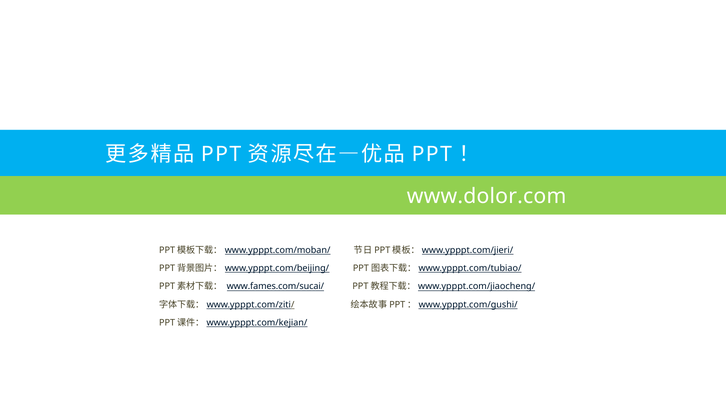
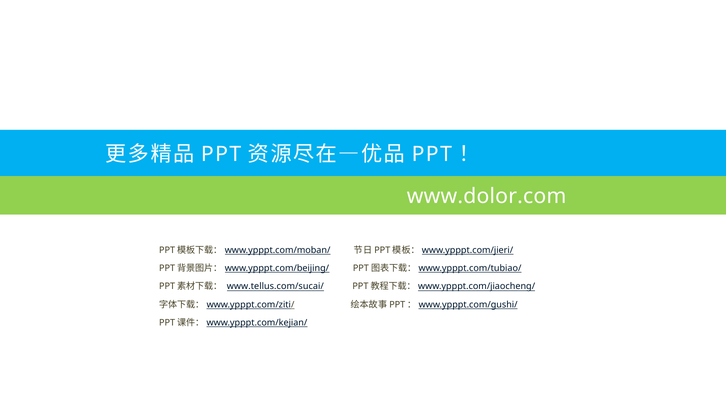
www.fames.com/sucai/: www.fames.com/sucai/ -> www.tellus.com/sucai/
